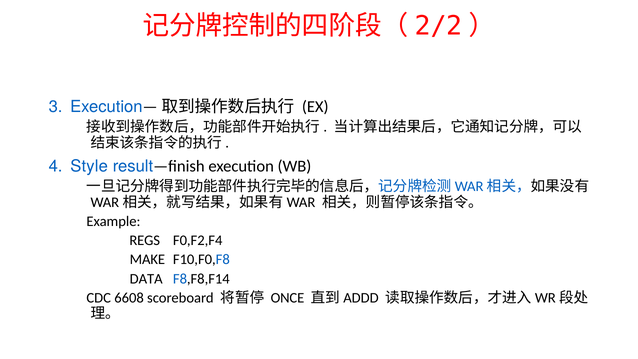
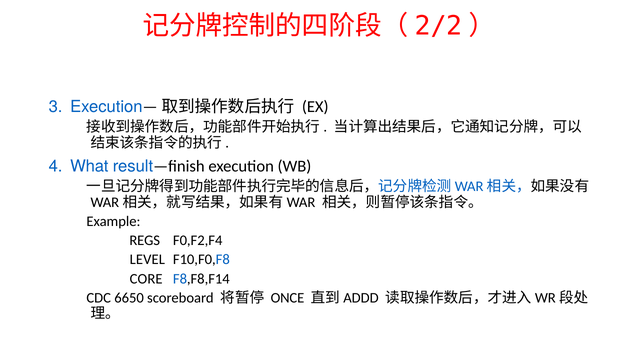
Style: Style -> What
MAKE: MAKE -> LEVEL
DATA: DATA -> CORE
6608: 6608 -> 6650
